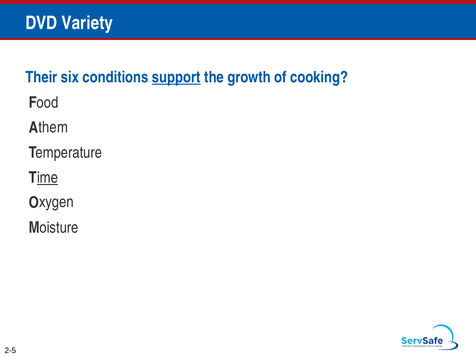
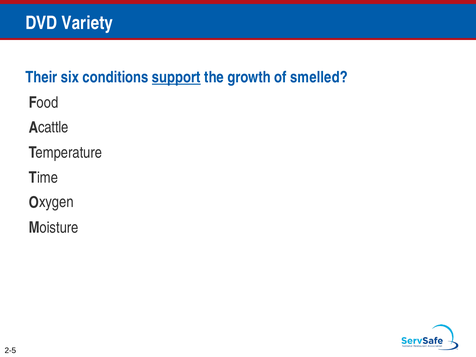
cooking: cooking -> smelled
them: them -> cattle
ime underline: present -> none
